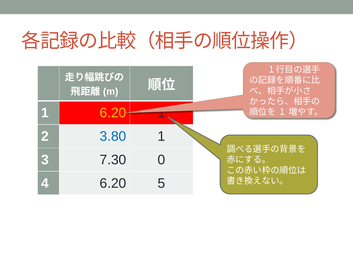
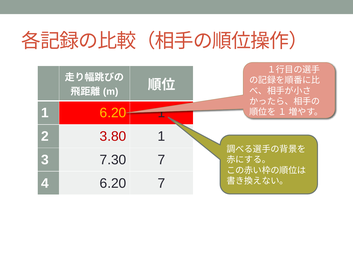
3.80 colour: blue -> red
7.30 0: 0 -> 7
6.20 5: 5 -> 7
